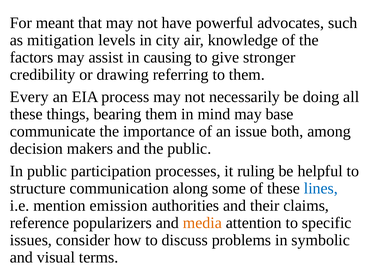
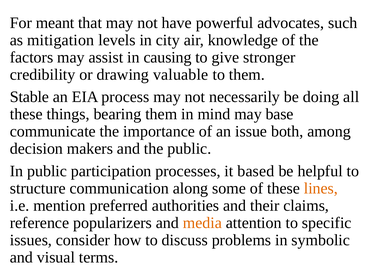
referring: referring -> valuable
Every: Every -> Stable
ruling: ruling -> based
lines colour: blue -> orange
emission: emission -> preferred
